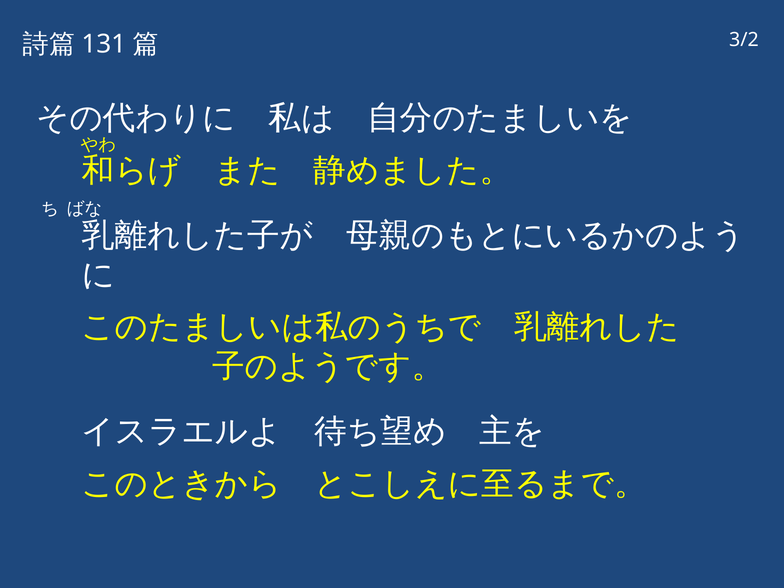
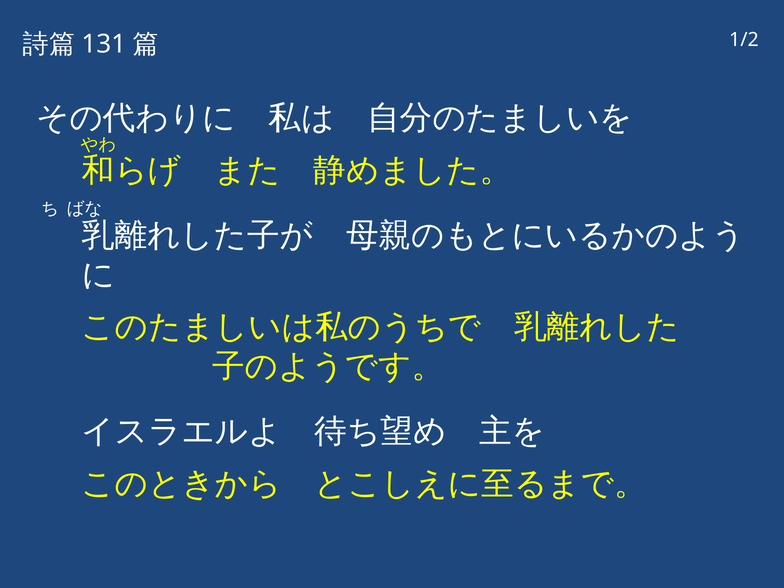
3/2: 3/2 -> 1/2
